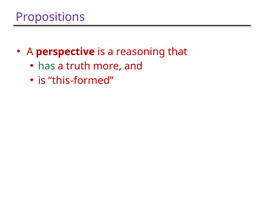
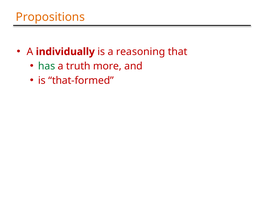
Propositions colour: purple -> orange
perspective: perspective -> individually
this-formed: this-formed -> that-formed
